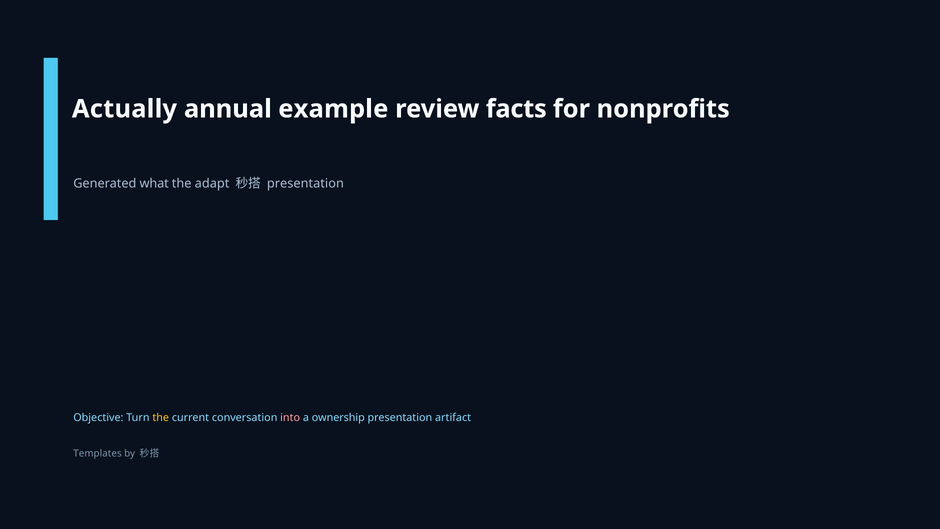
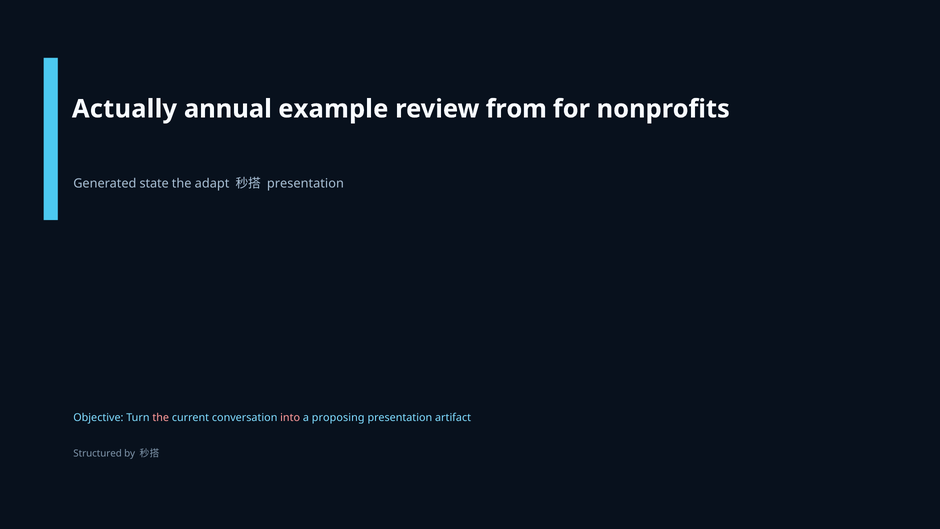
facts: facts -> from
what: what -> state
the at (161, 417) colour: yellow -> pink
ownership: ownership -> proposing
Templates: Templates -> Structured
